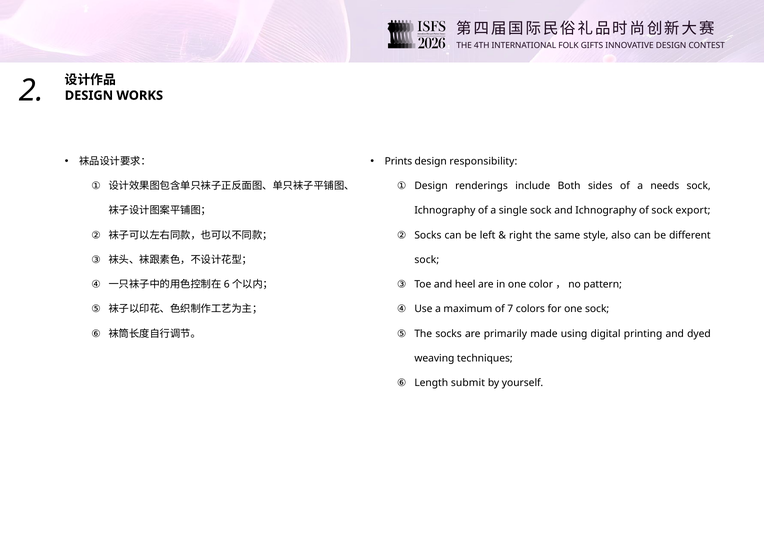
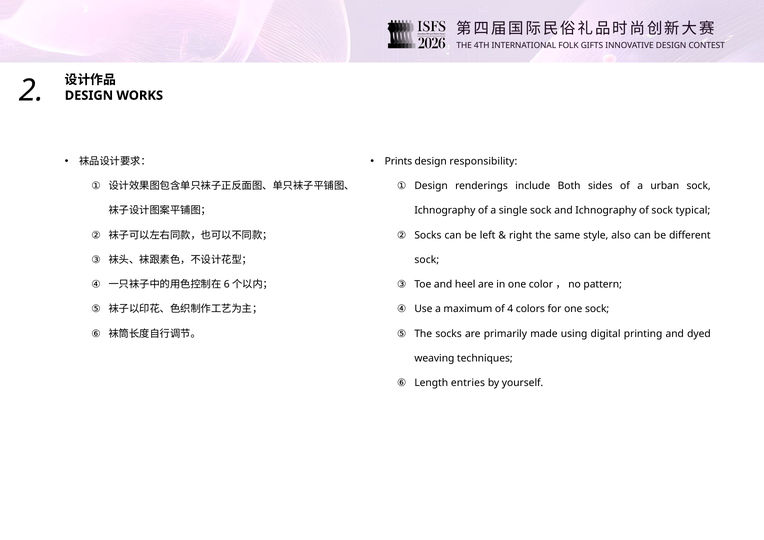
needs: needs -> urban
export: export -> typical
7: 7 -> 4
submit: submit -> entries
